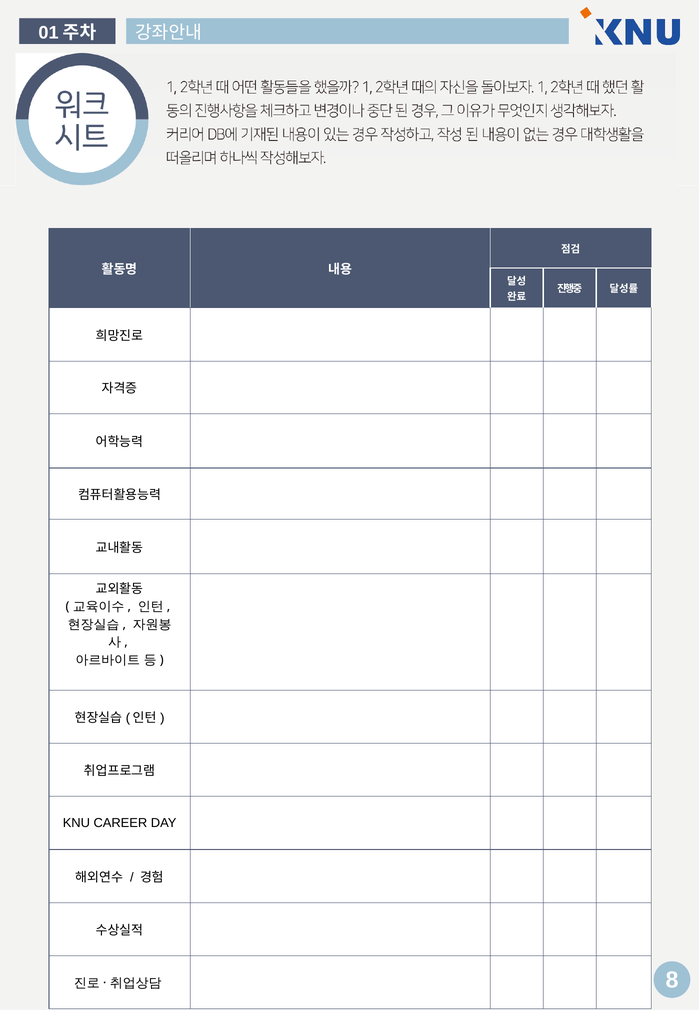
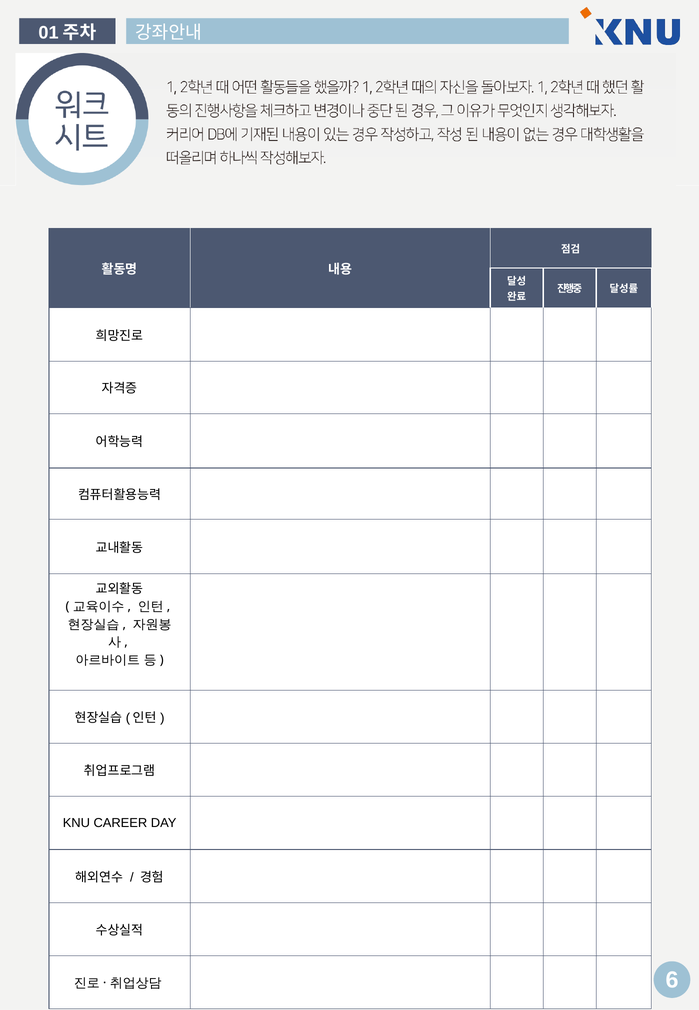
8: 8 -> 6
